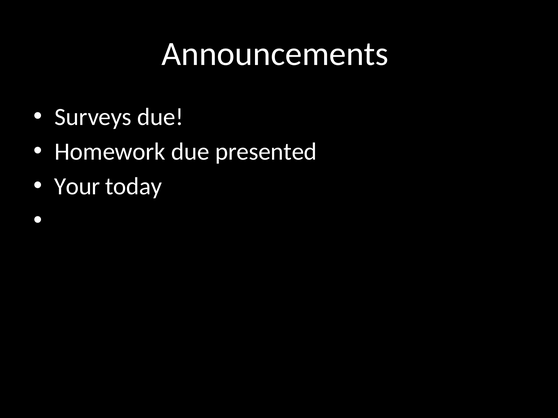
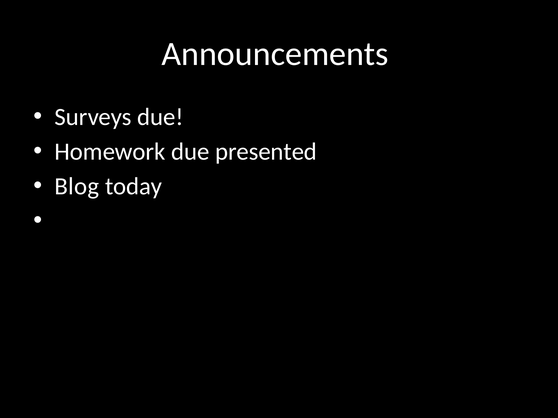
Your: Your -> Blog
